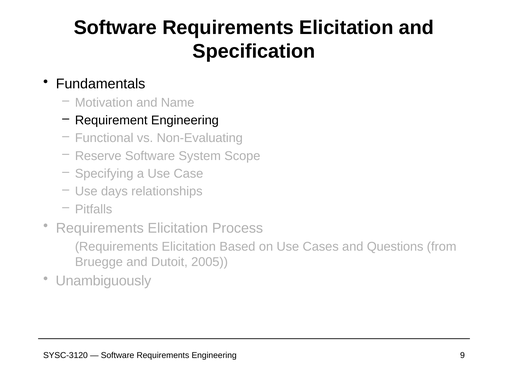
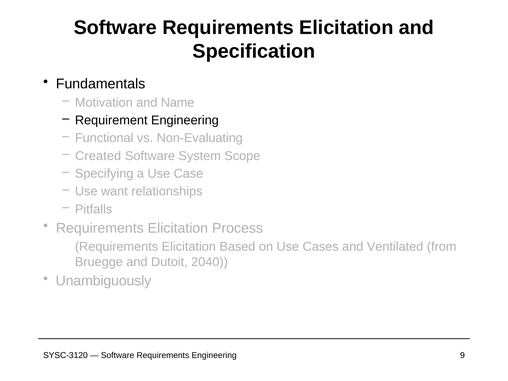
Reserve: Reserve -> Created
days: days -> want
Questions: Questions -> Ventilated
2005: 2005 -> 2040
